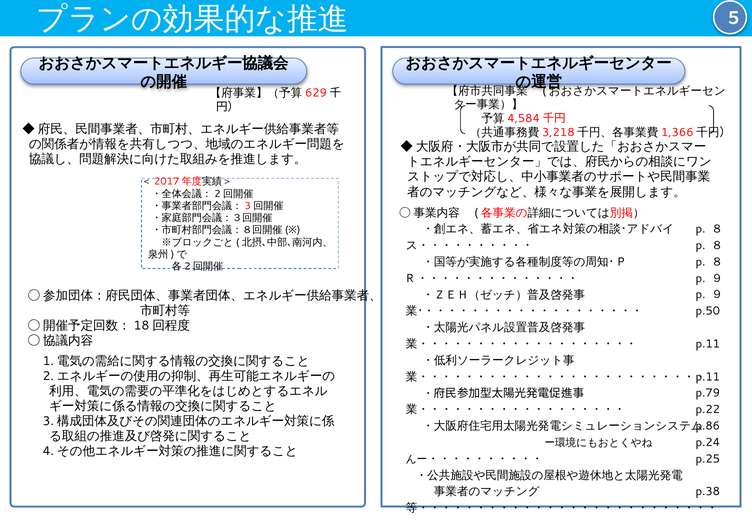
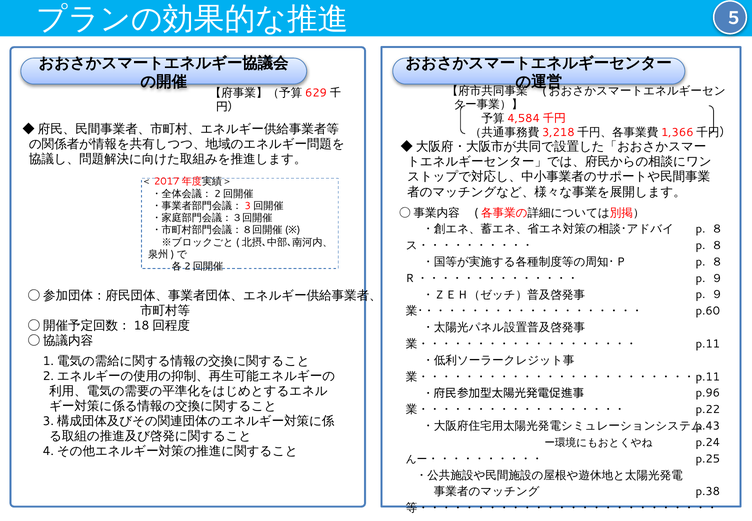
p.50: p.50 -> p.60
p.79: p.79 -> p.96
p.86: p.86 -> p.43
